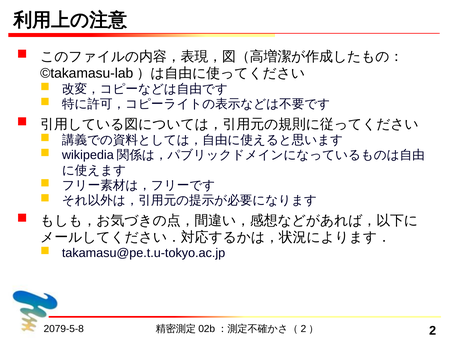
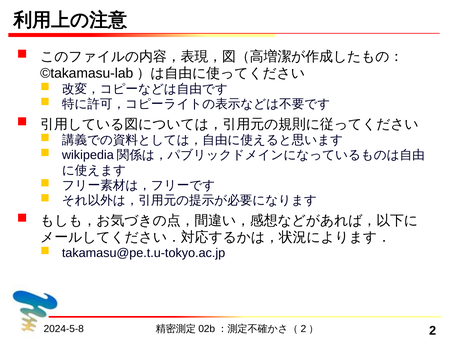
2079-5-8: 2079-5-8 -> 2024-5-8
